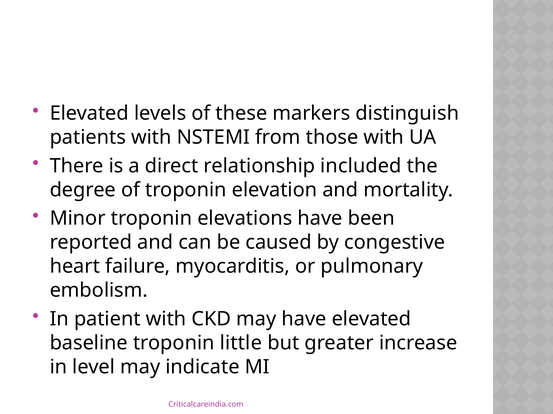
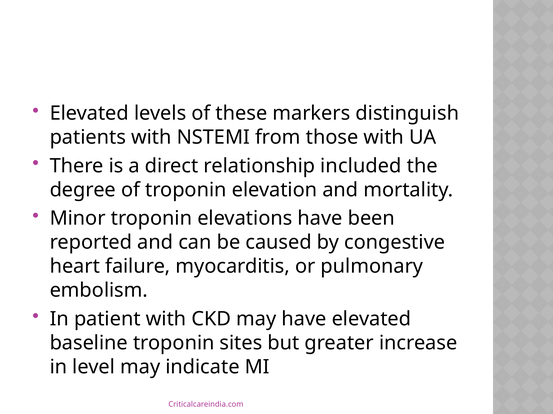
little: little -> sites
